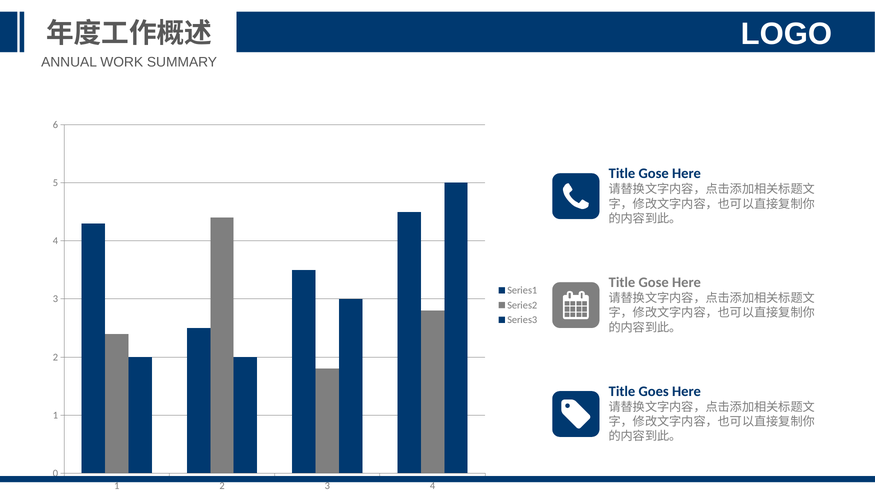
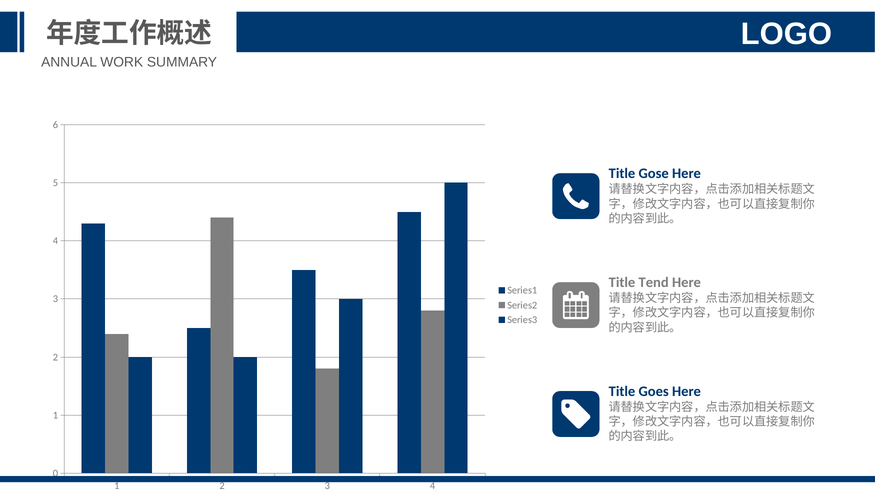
Gose at (654, 283): Gose -> Tend
